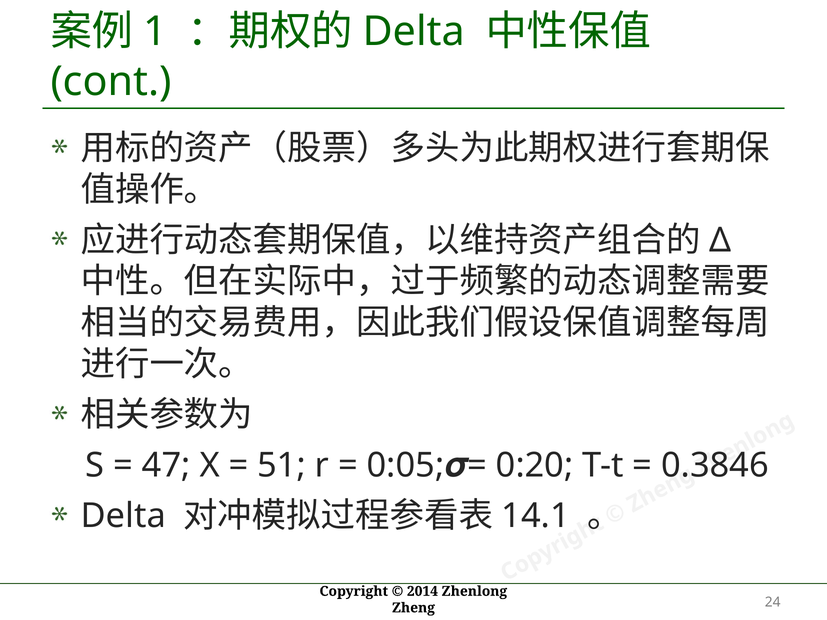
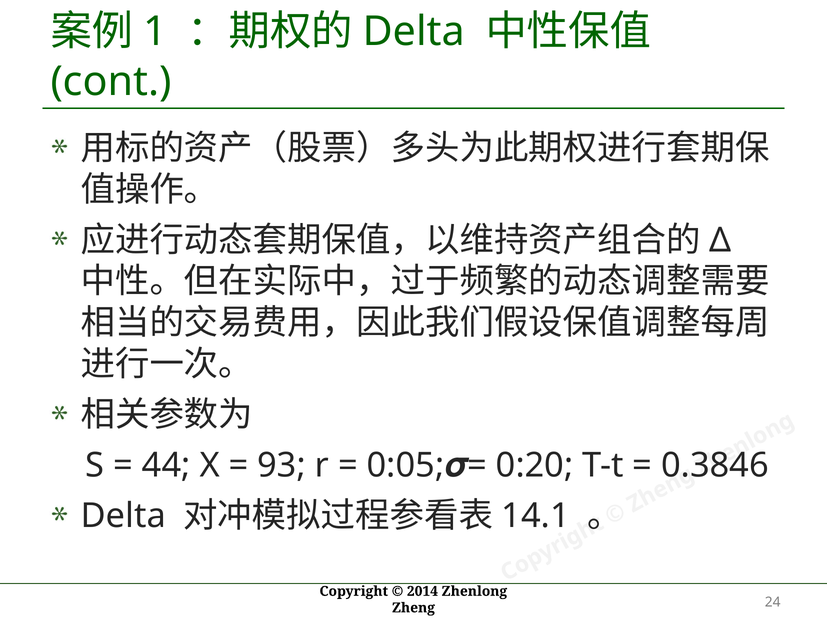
47: 47 -> 44
51: 51 -> 93
